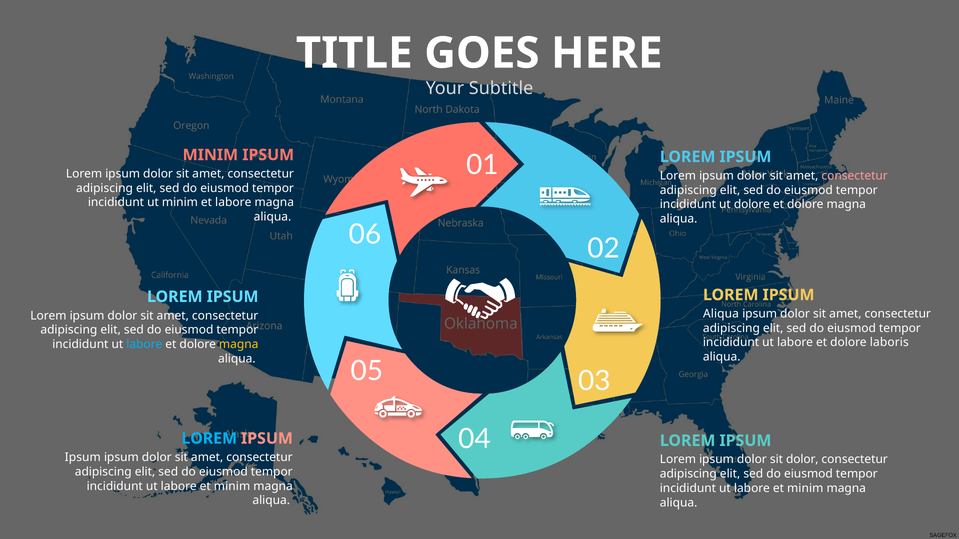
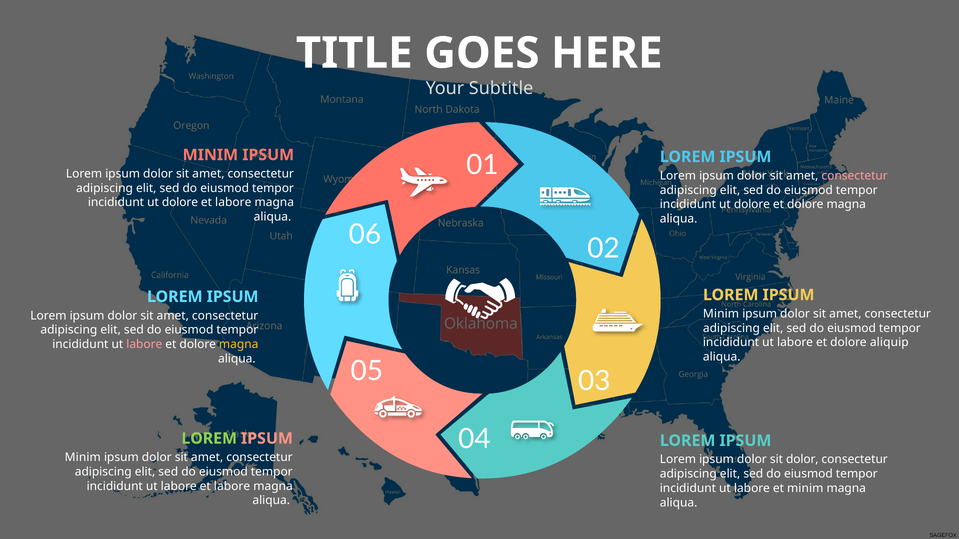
minim at (180, 203): minim -> dolore
Aliqua at (721, 314): Aliqua -> Minim
laboris: laboris -> aliquip
labore at (144, 345) colour: light blue -> pink
LOREM at (209, 439) colour: light blue -> light green
Ipsum at (83, 458): Ipsum -> Minim
minim at (232, 486): minim -> labore
